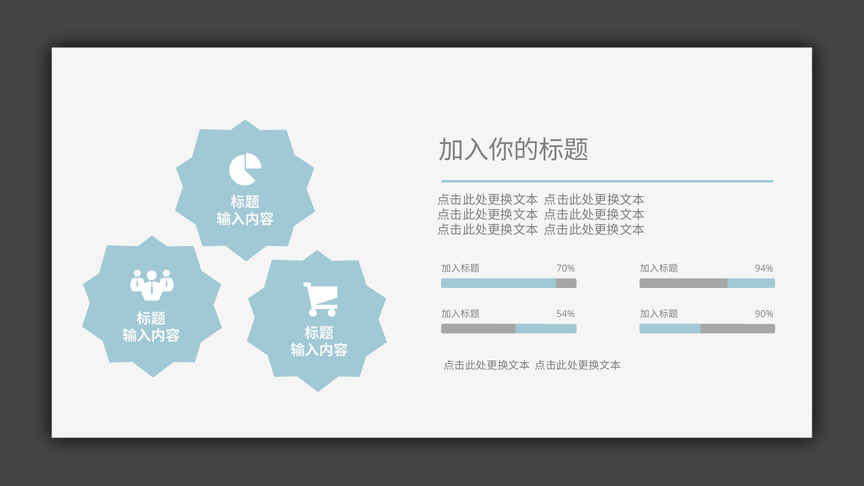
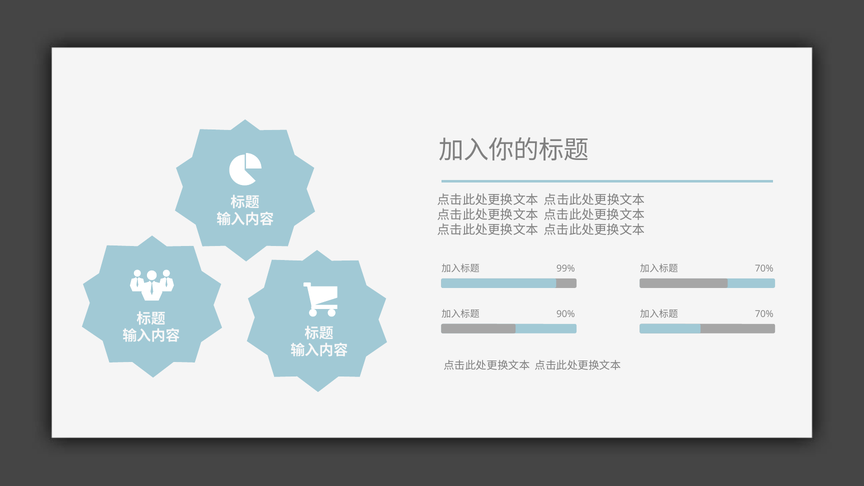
70%: 70% -> 99%
94% at (764, 269): 94% -> 70%
54%: 54% -> 90%
90% at (764, 314): 90% -> 70%
